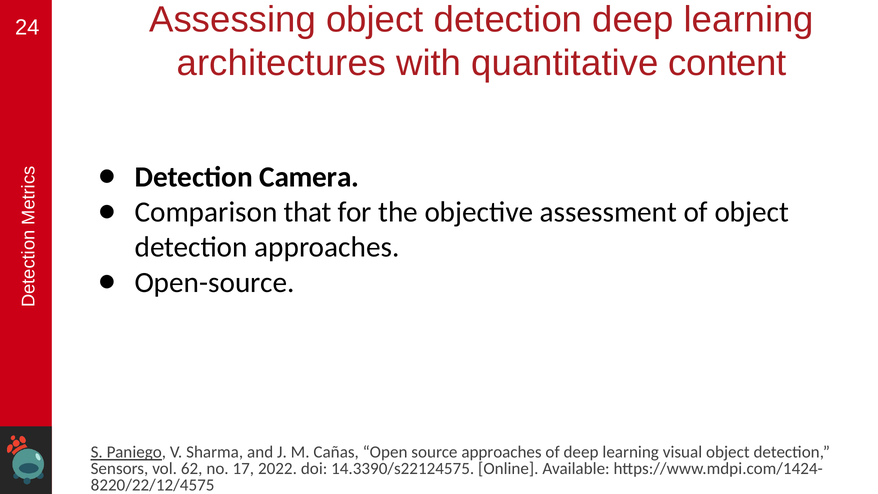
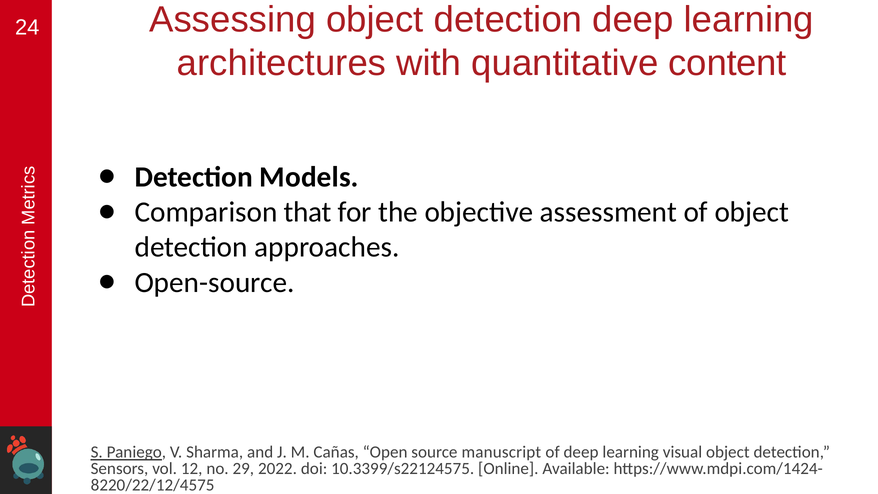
Camera: Camera -> Models
source approaches: approaches -> manuscript
62: 62 -> 12
17: 17 -> 29
14.3390/s22124575: 14.3390/s22124575 -> 10.3399/s22124575
